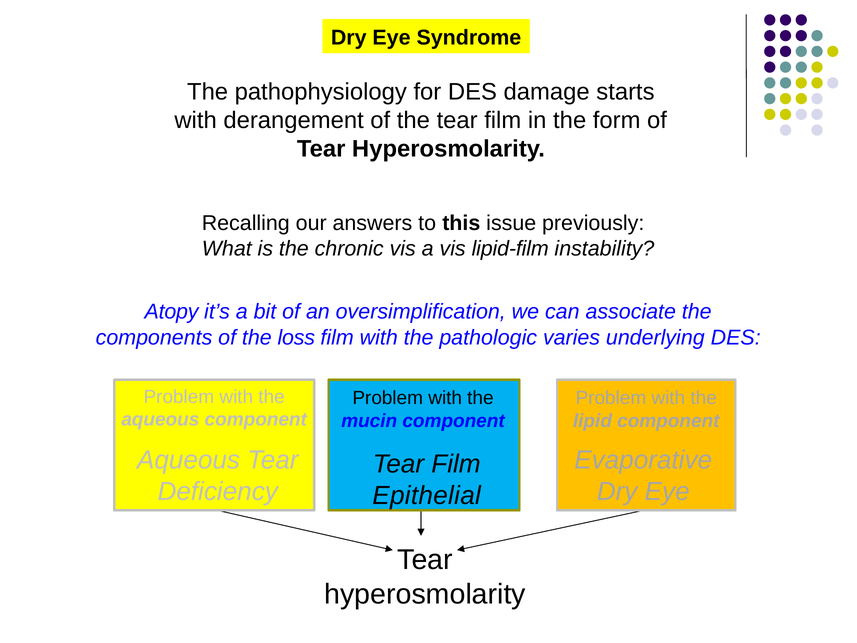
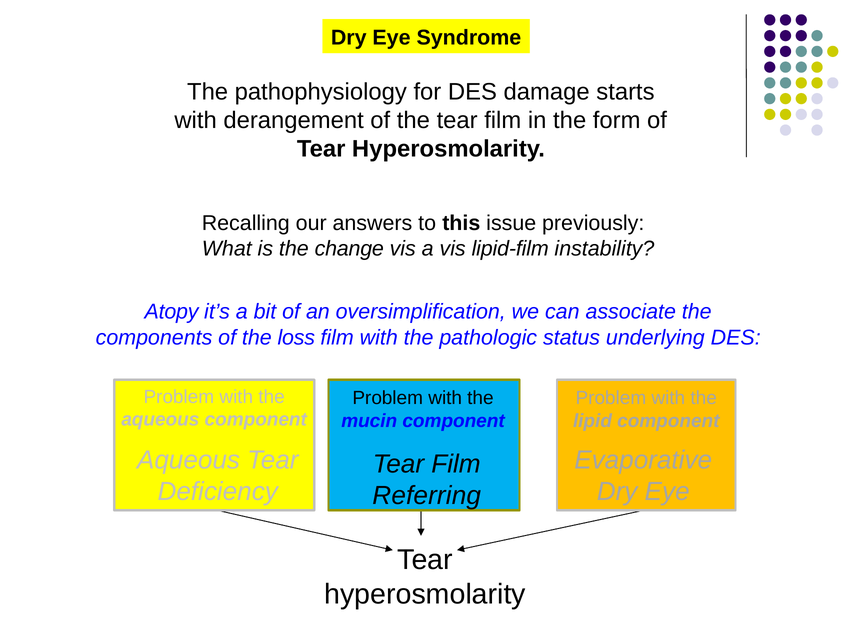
chronic: chronic -> change
varies: varies -> status
Epithelial: Epithelial -> Referring
